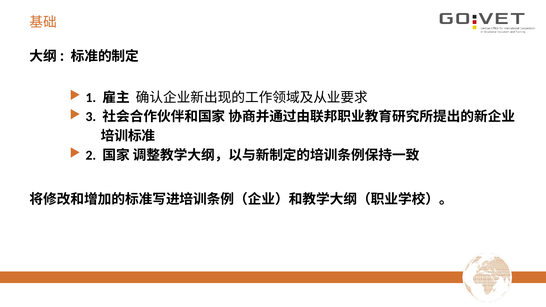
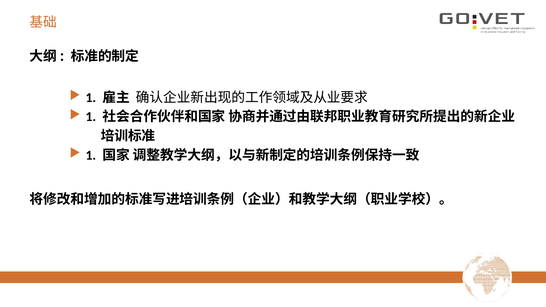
3 at (91, 117): 3 -> 1
2 at (91, 155): 2 -> 1
